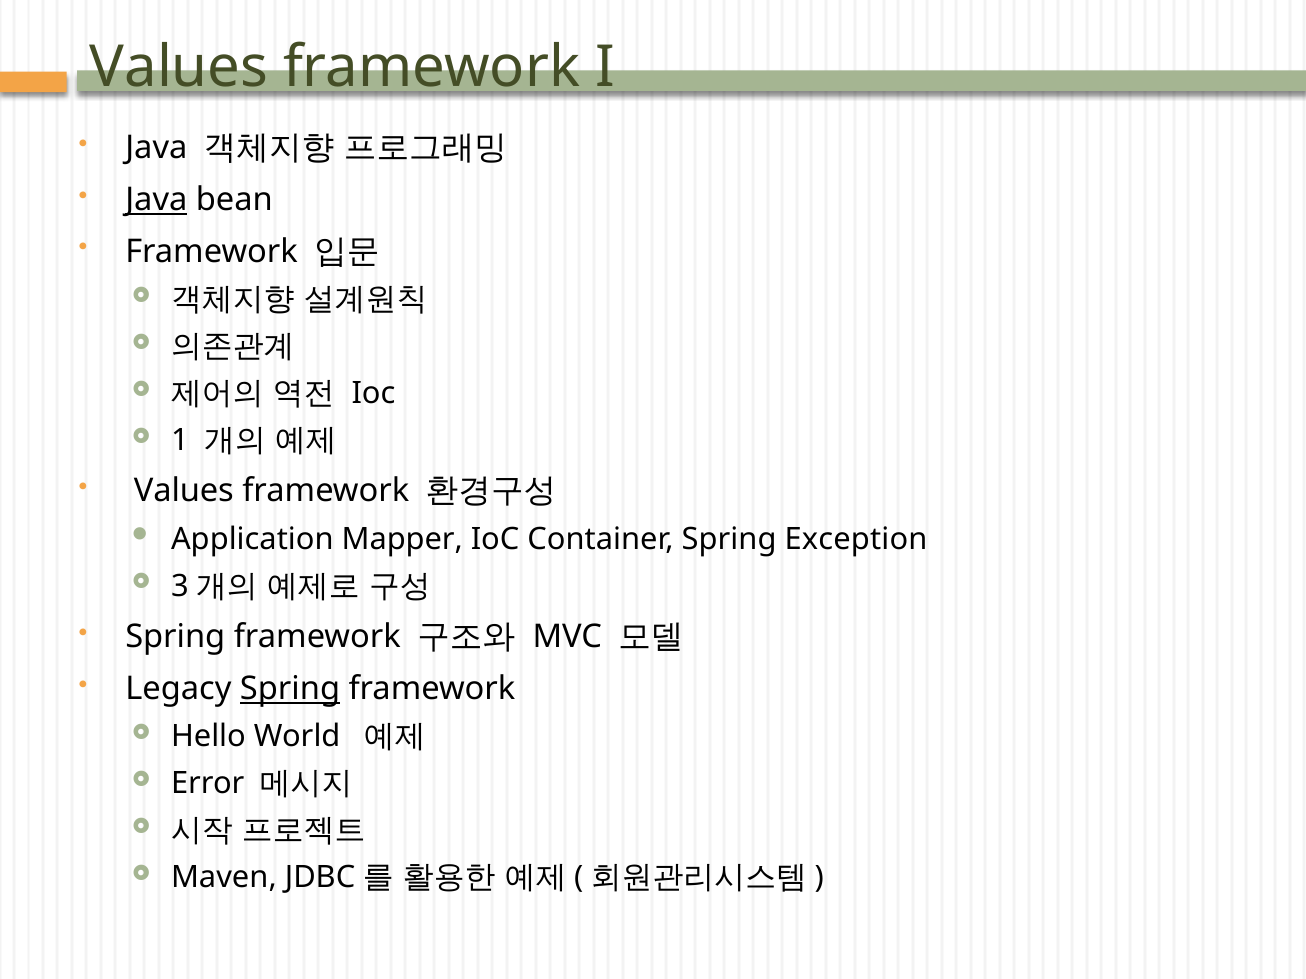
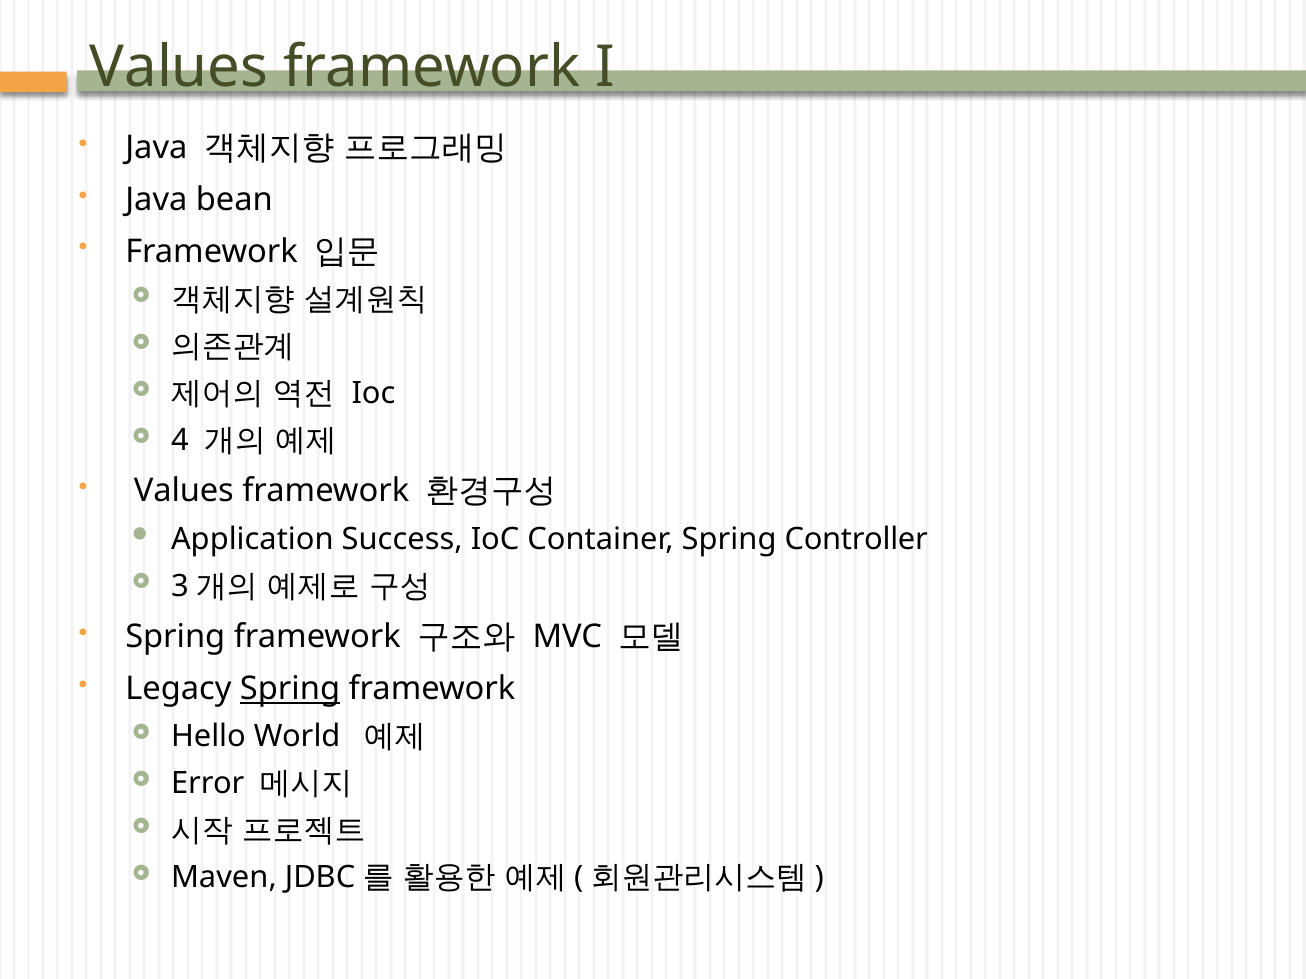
Java at (156, 200) underline: present -> none
1: 1 -> 4
Mapper: Mapper -> Success
Exception: Exception -> Controller
